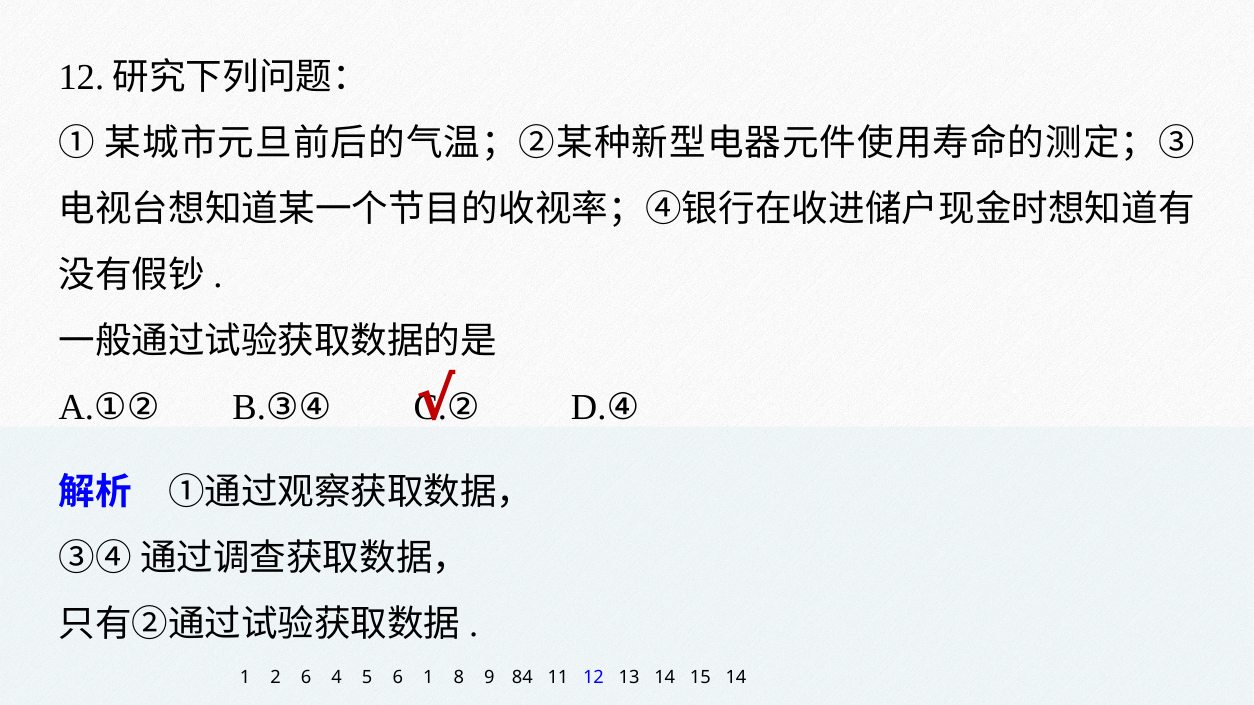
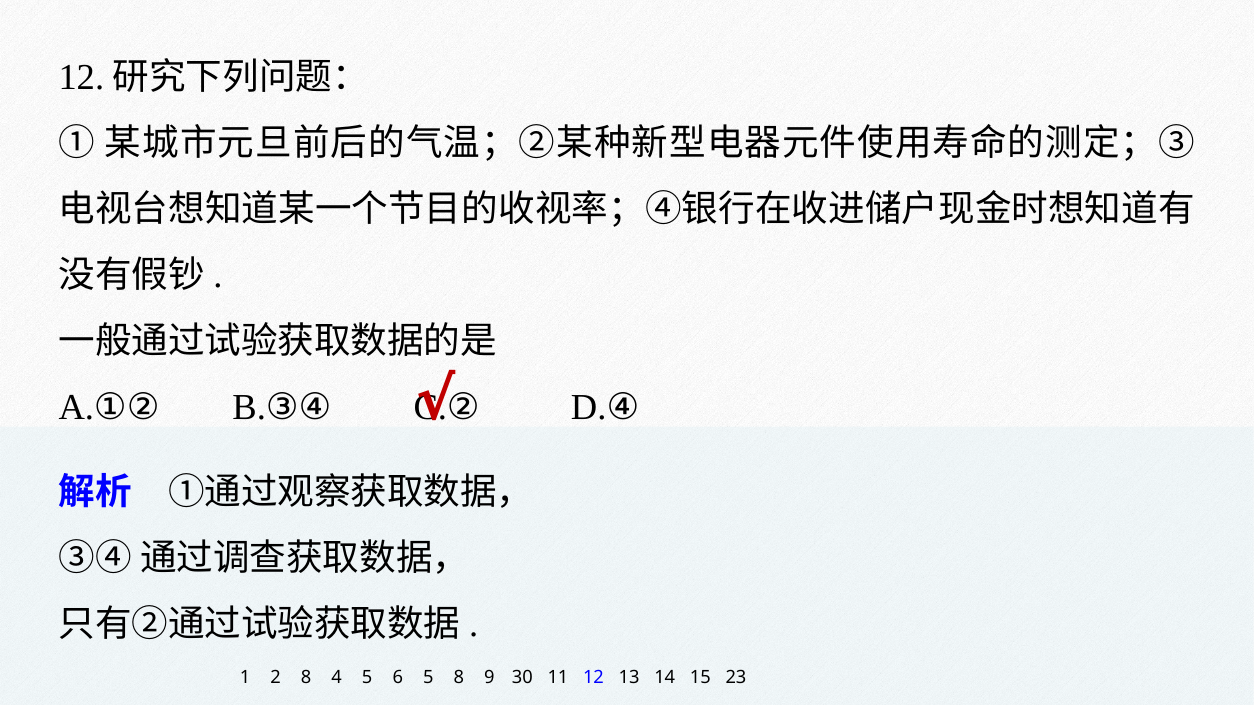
2 6: 6 -> 8
6 1: 1 -> 5
84: 84 -> 30
15 14: 14 -> 23
